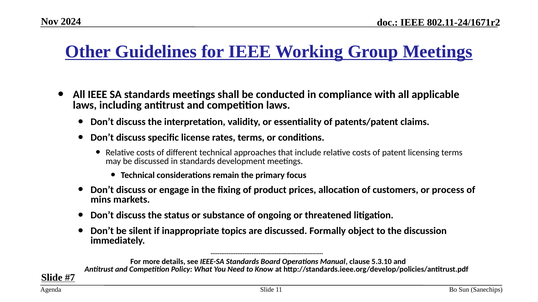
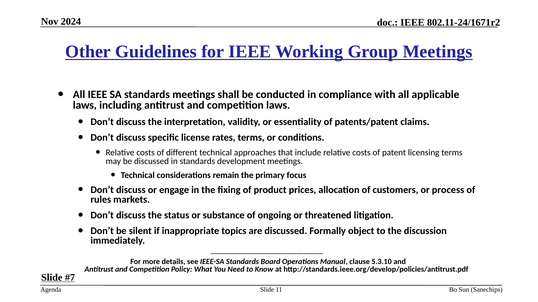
mins: mins -> rules
